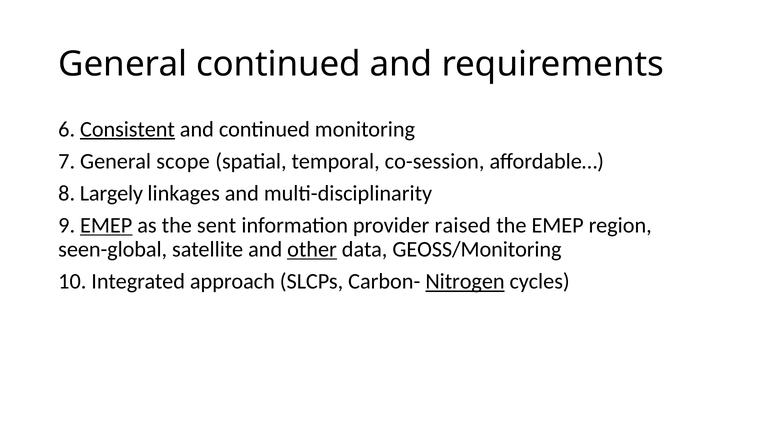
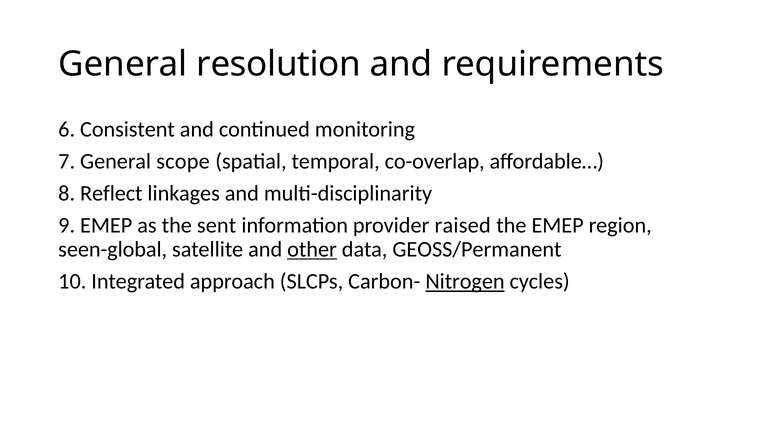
General continued: continued -> resolution
Consistent underline: present -> none
co-session: co-session -> co-overlap
Largely: Largely -> Reflect
EMEP at (106, 225) underline: present -> none
GEOSS/Monitoring: GEOSS/Monitoring -> GEOSS/Permanent
